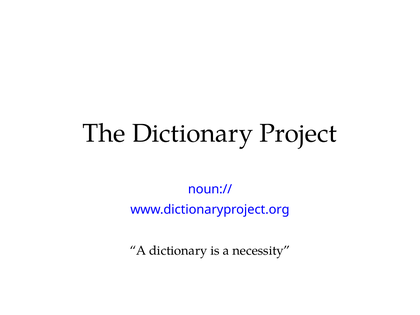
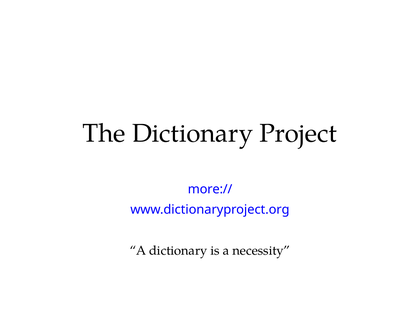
noun://: noun:// -> more://
